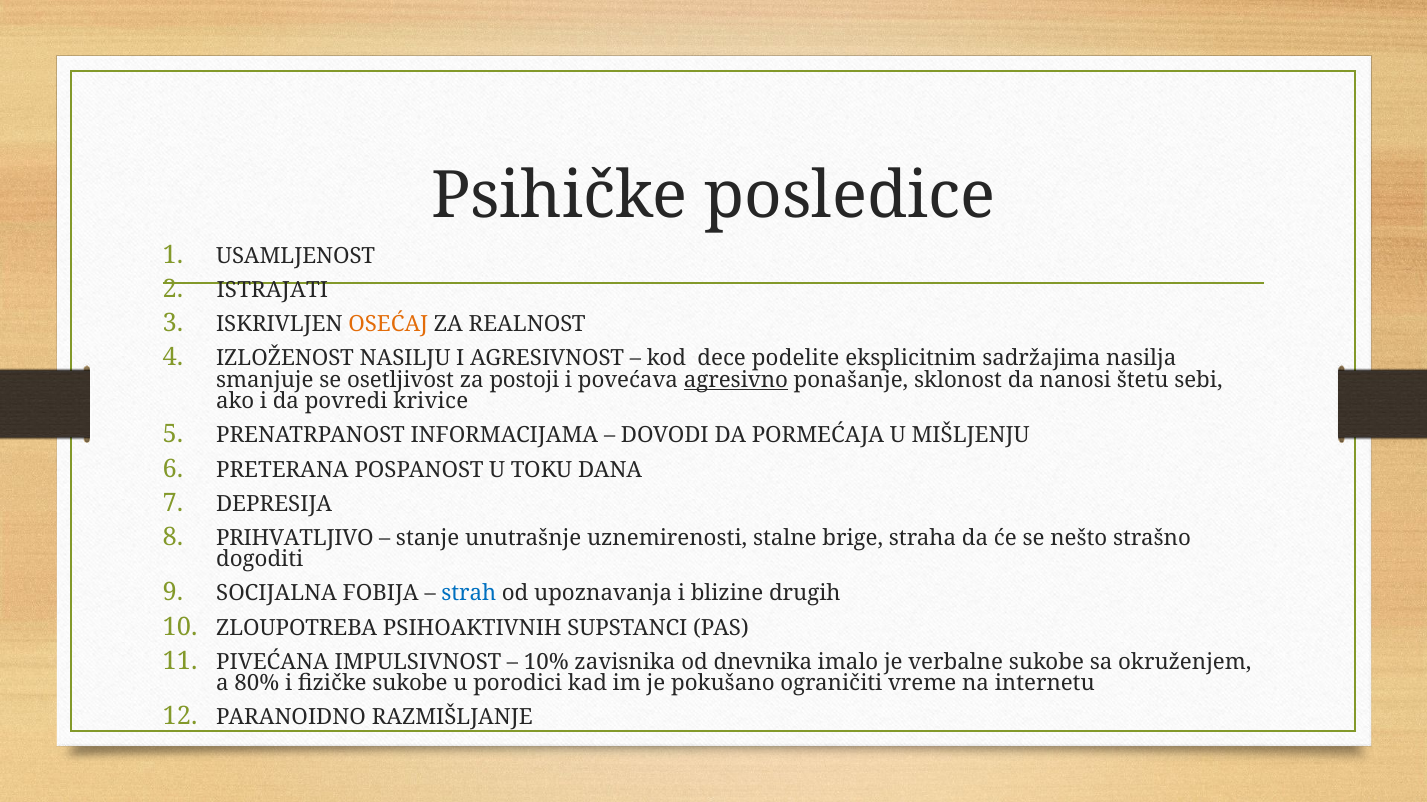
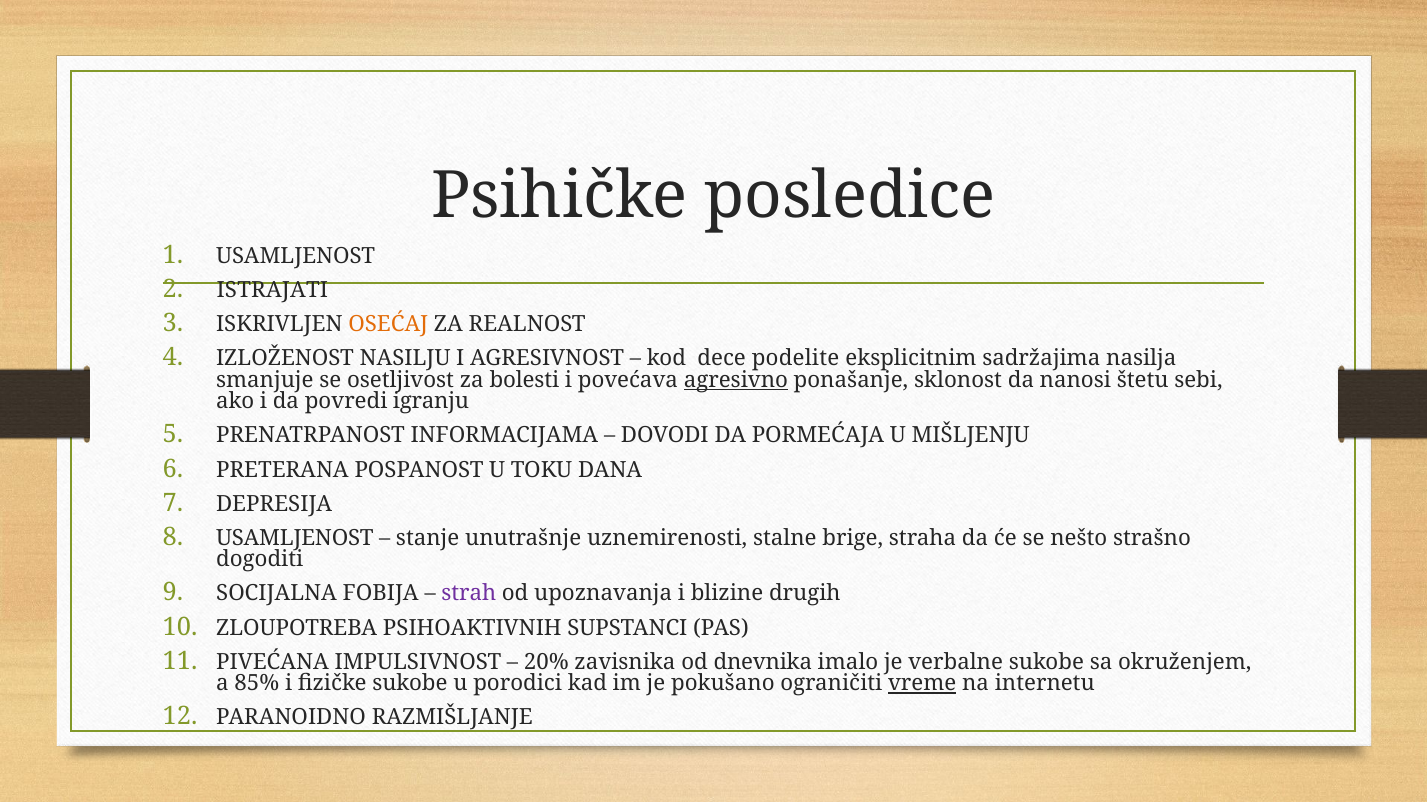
postoji: postoji -> bolesti
krivice: krivice -> igranju
PRIHVATLJIVO at (295, 539): PRIHVATLJIVO -> USAMLJENOST
strah colour: blue -> purple
10%: 10% -> 20%
80%: 80% -> 85%
vreme underline: none -> present
